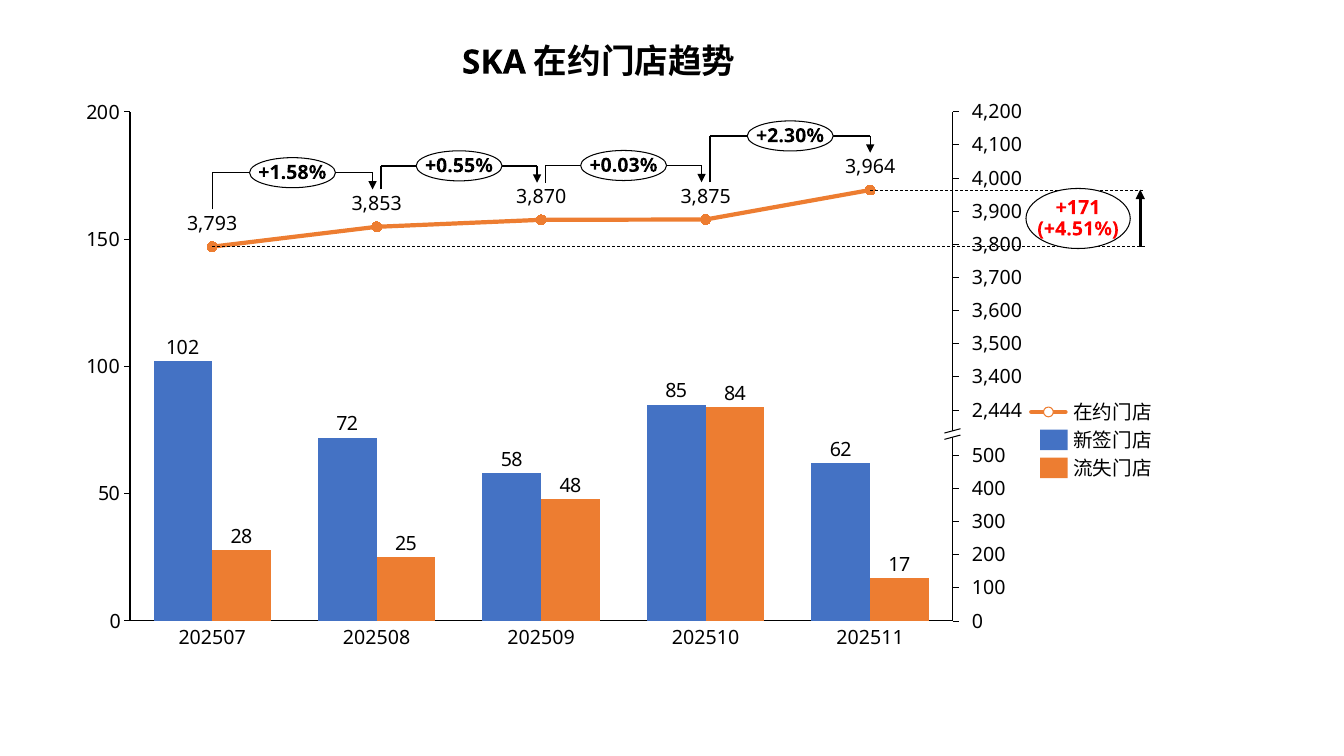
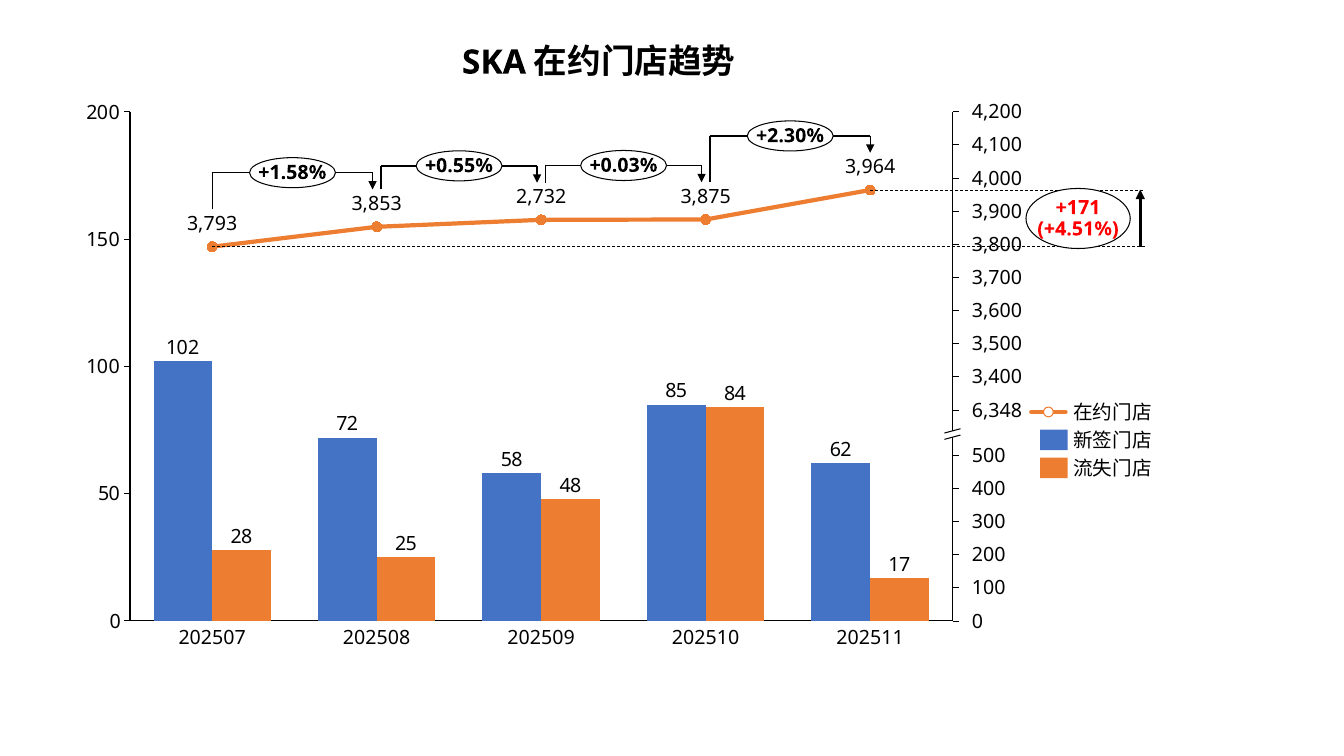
3,870: 3,870 -> 2,732
2,444: 2,444 -> 6,348
